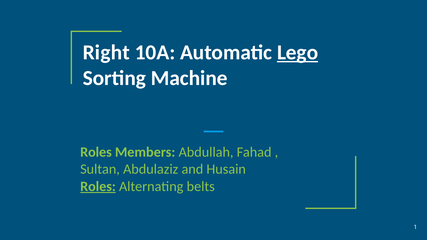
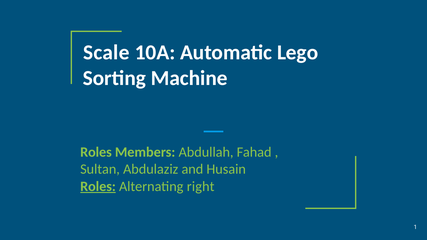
Right: Right -> Scale
Lego underline: present -> none
belts: belts -> right
